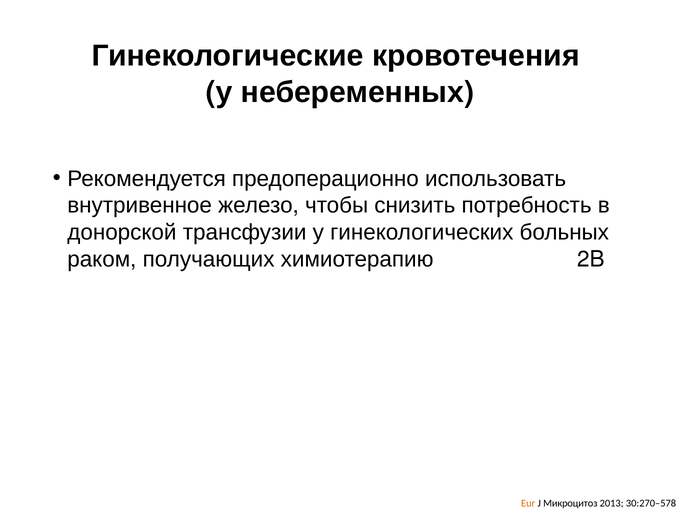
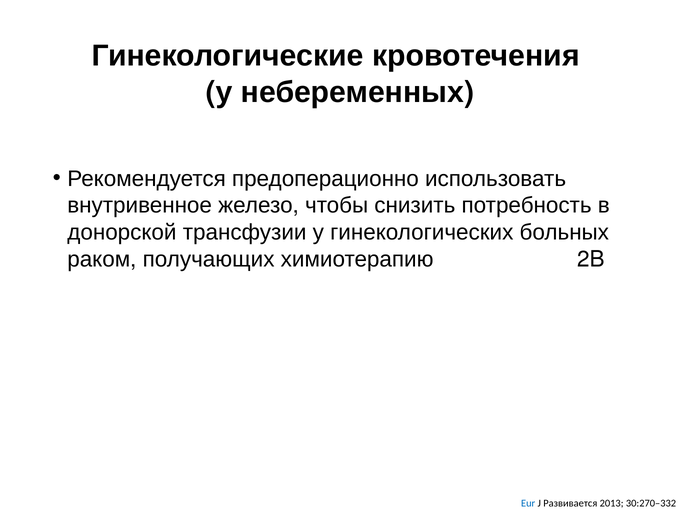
Eur colour: orange -> blue
Микроцитоз: Микроцитоз -> Развивается
30:270–578: 30:270–578 -> 30:270–332
